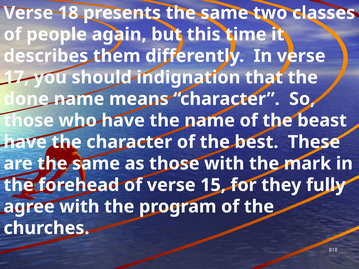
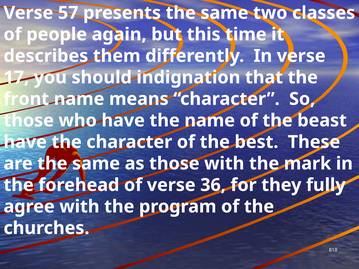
18: 18 -> 57
done: done -> front
15: 15 -> 36
